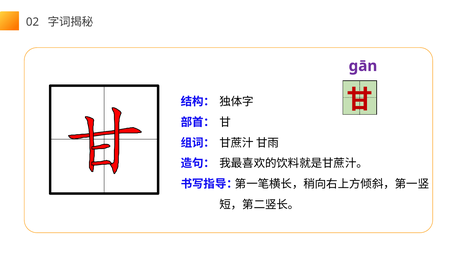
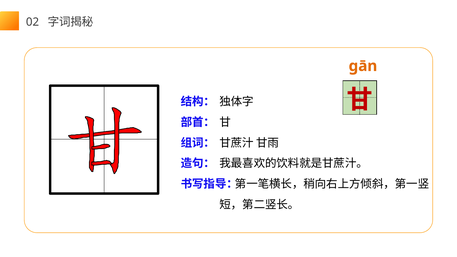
gān colour: purple -> orange
